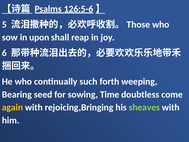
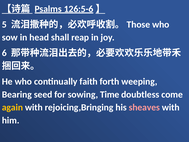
upon: upon -> head
such: such -> faith
sheaves colour: light green -> pink
